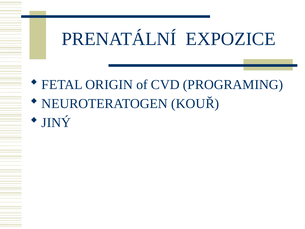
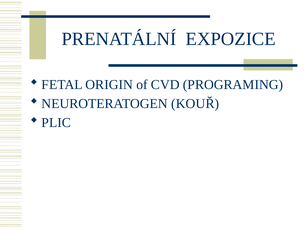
JINÝ: JINÝ -> PLIC
